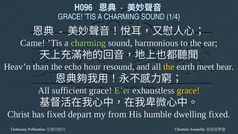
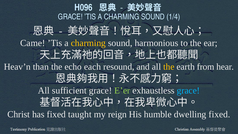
charming at (88, 43) colour: light green -> yellow
hour: hour -> each
meet: meet -> from
grace at (188, 90) colour: yellow -> light blue
depart: depart -> taught
from: from -> reign
